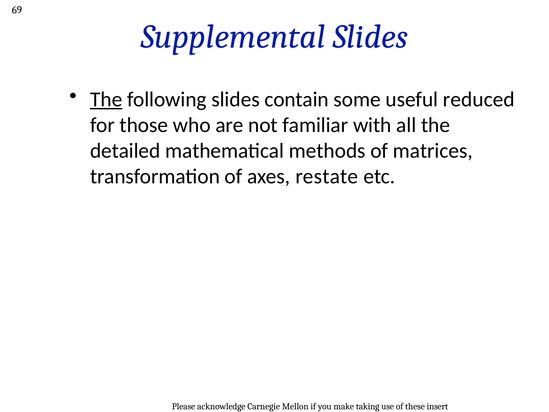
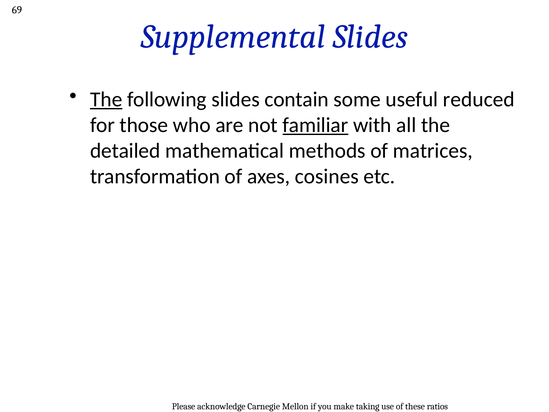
familiar underline: none -> present
restate: restate -> cosines
insert: insert -> ratios
